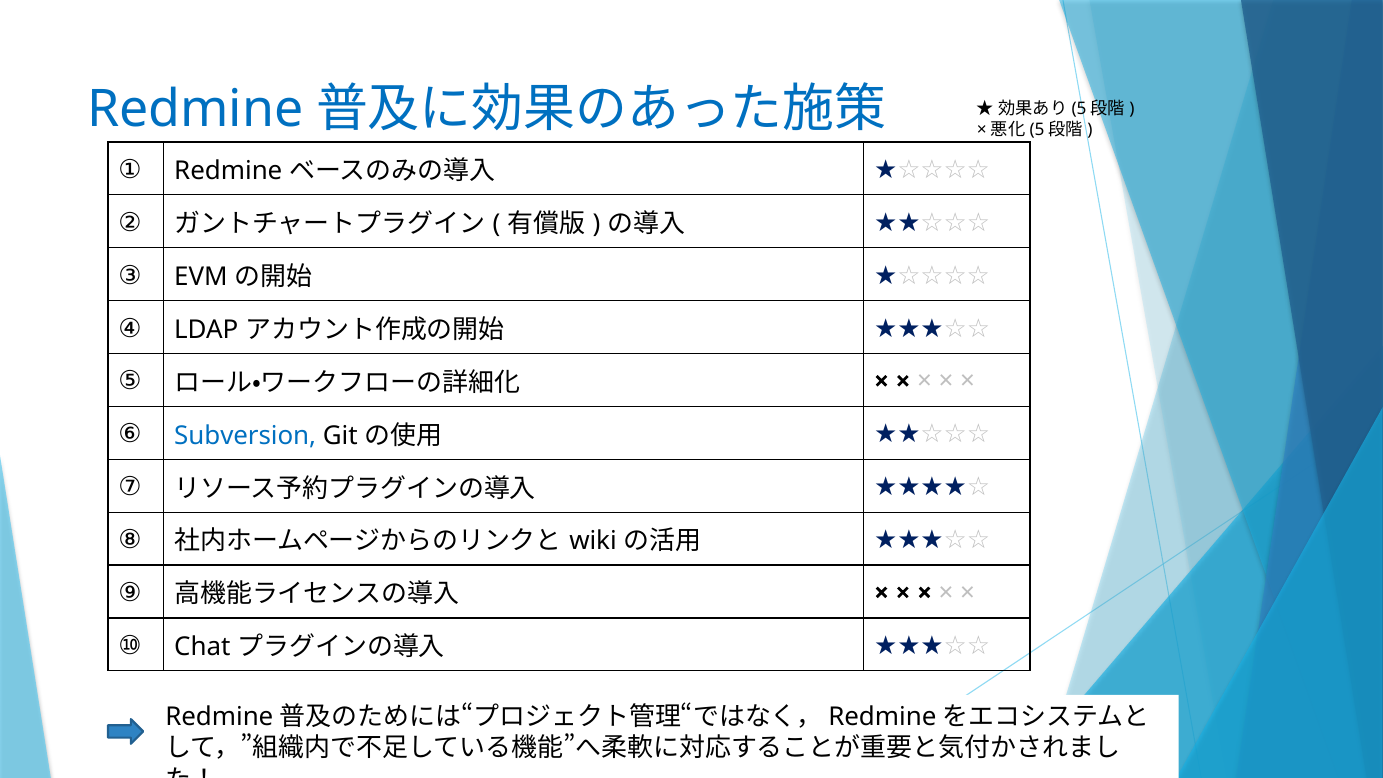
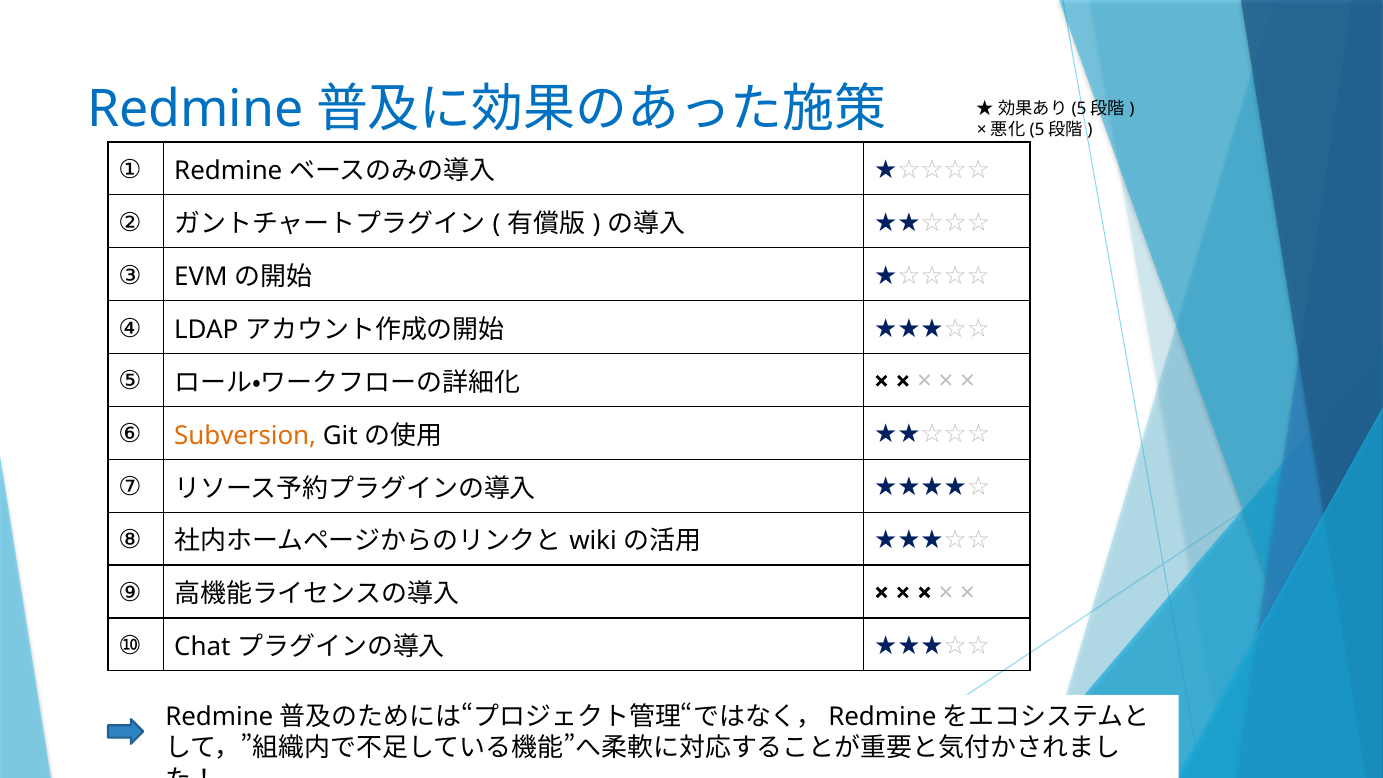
Subversion colour: blue -> orange
